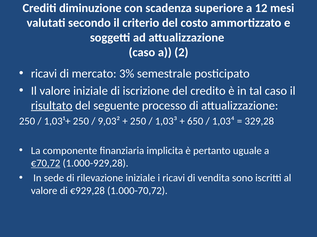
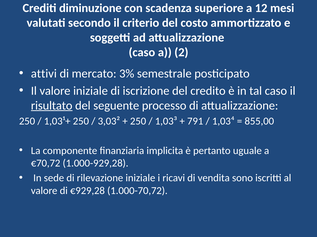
ricavi at (44, 74): ricavi -> attivi
9,03²: 9,03² -> 3,03²
650: 650 -> 791
329,28: 329,28 -> 855,00
€70,72 underline: present -> none
